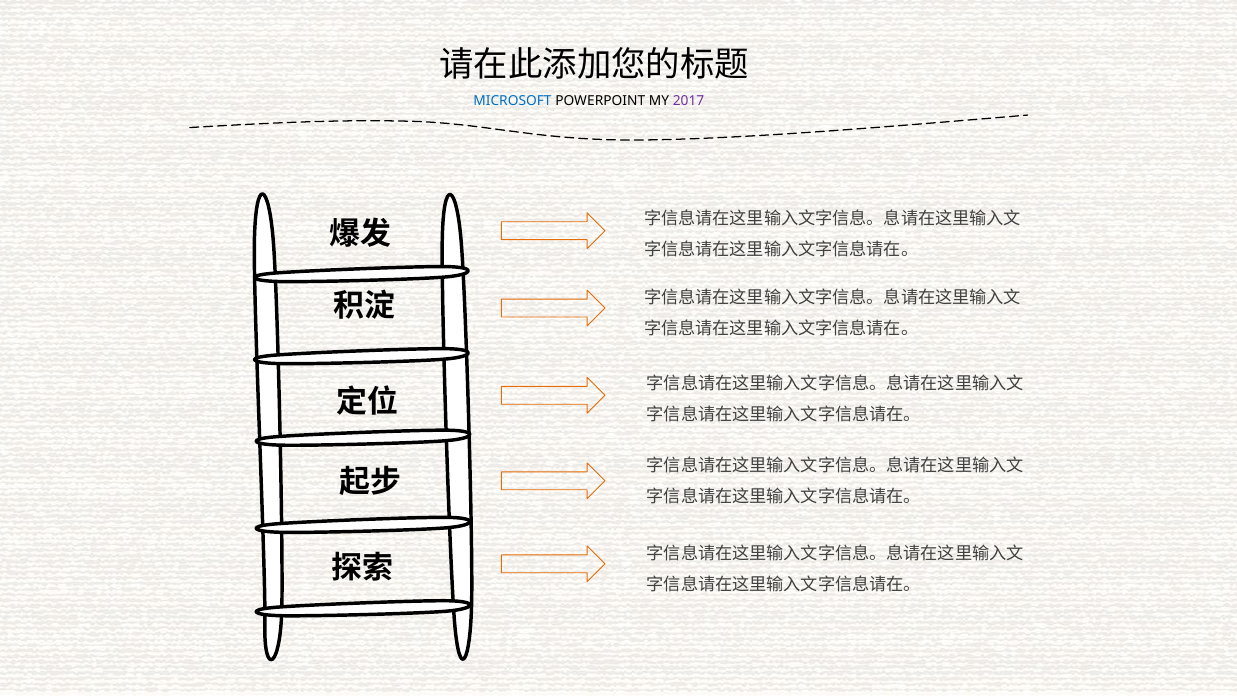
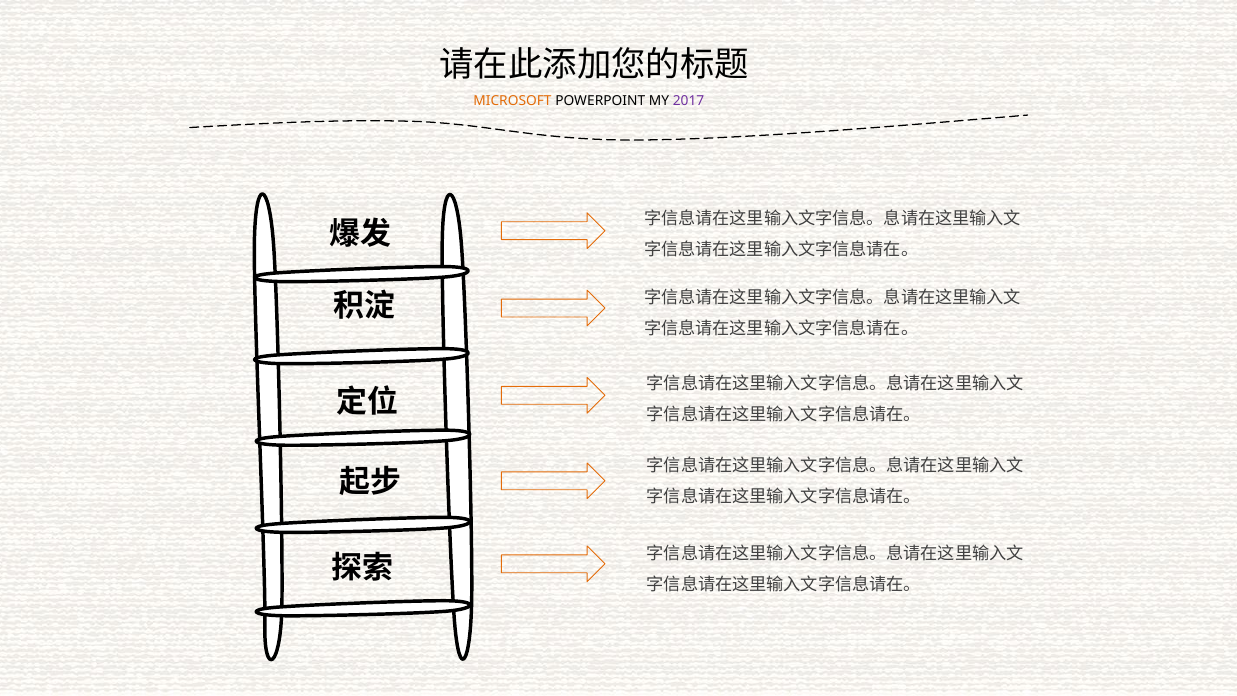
MICROSOFT colour: blue -> orange
